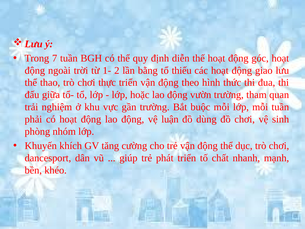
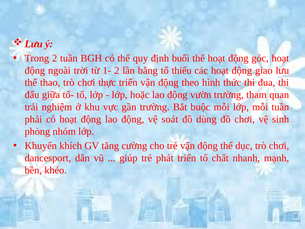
Trong 7: 7 -> 2
diễn: diễn -> buổi
luận: luận -> soát
